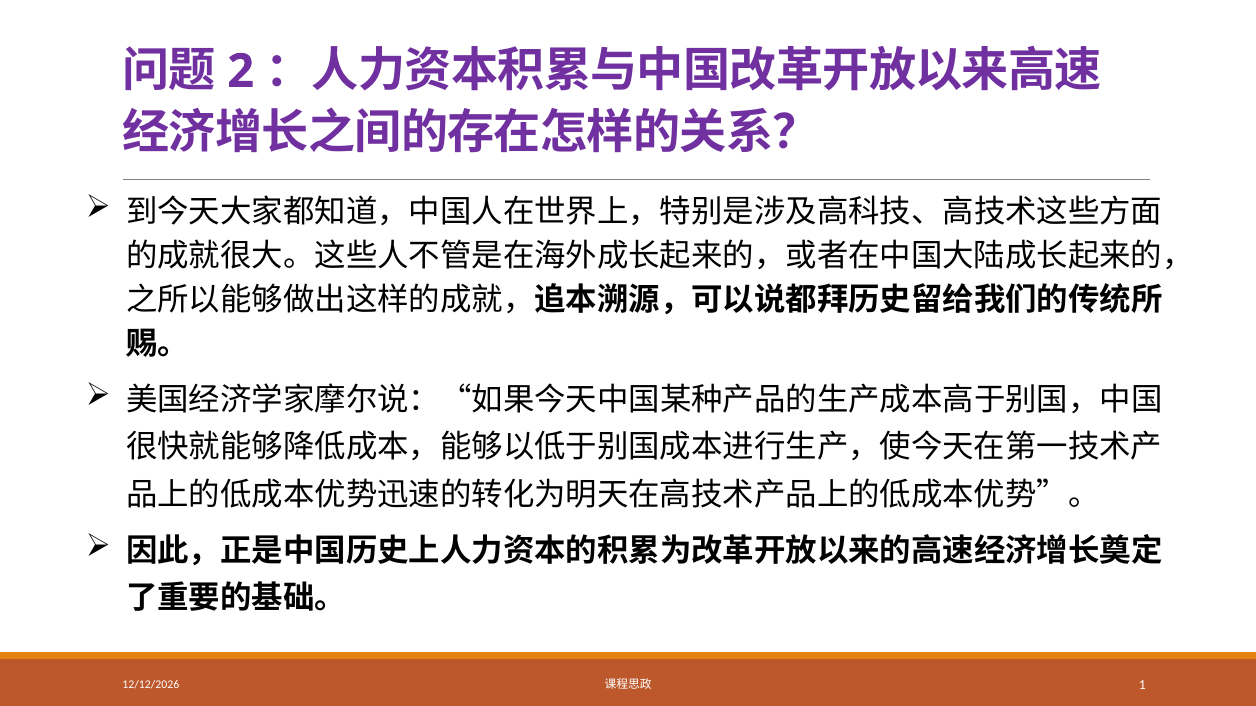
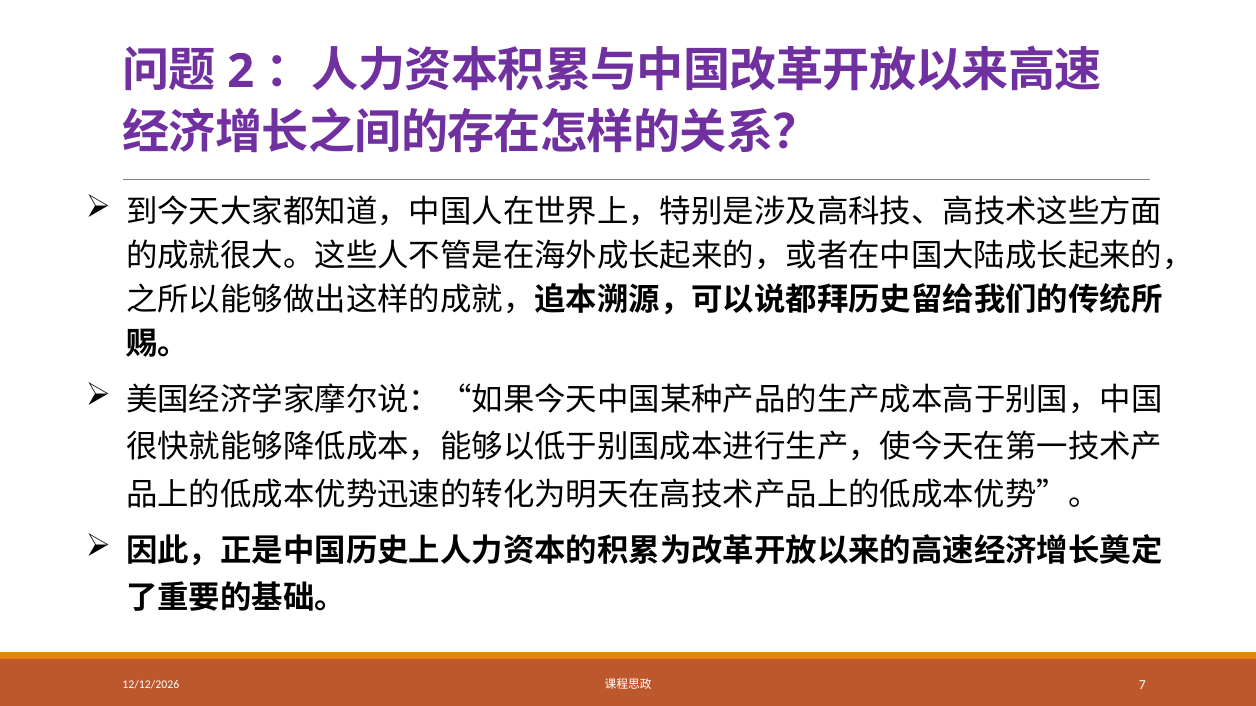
1: 1 -> 7
